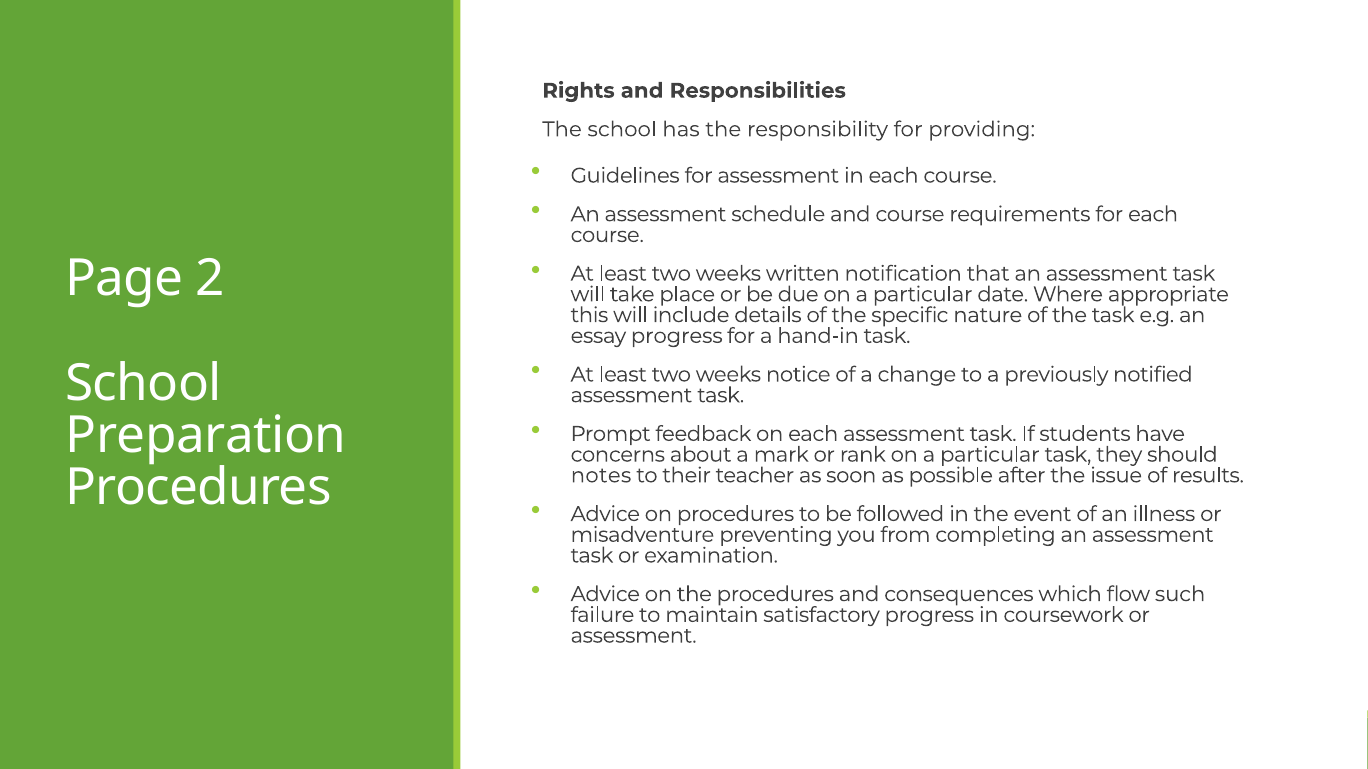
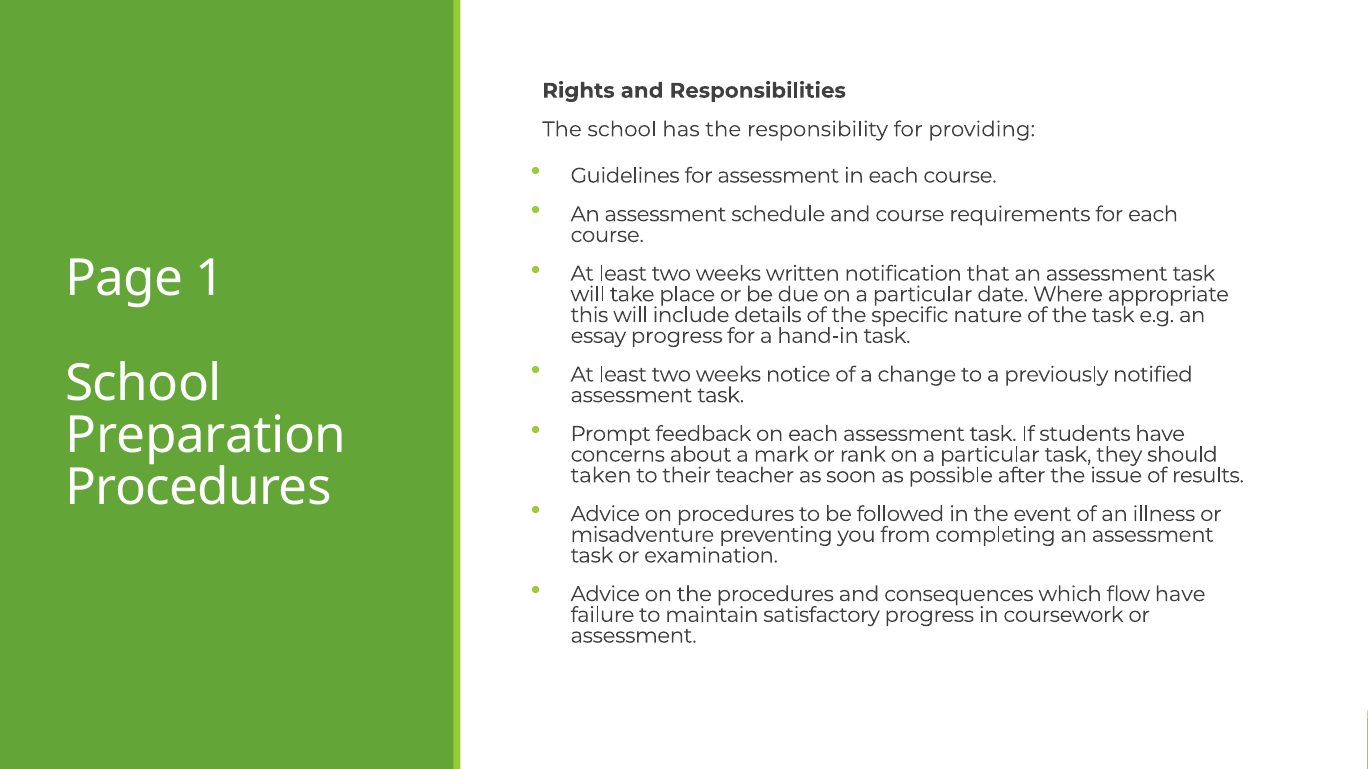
2: 2 -> 1
notes: notes -> taken
flow such: such -> have
